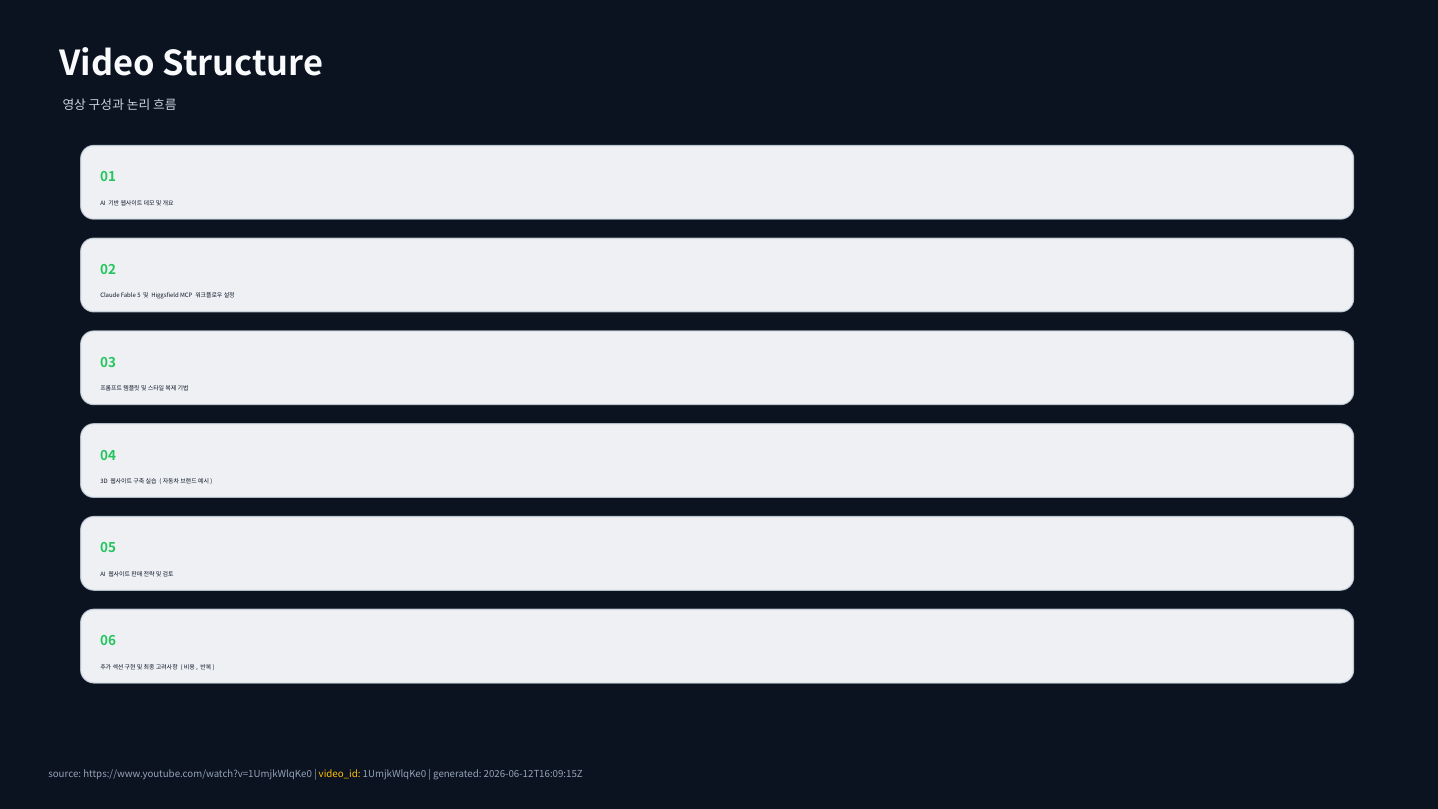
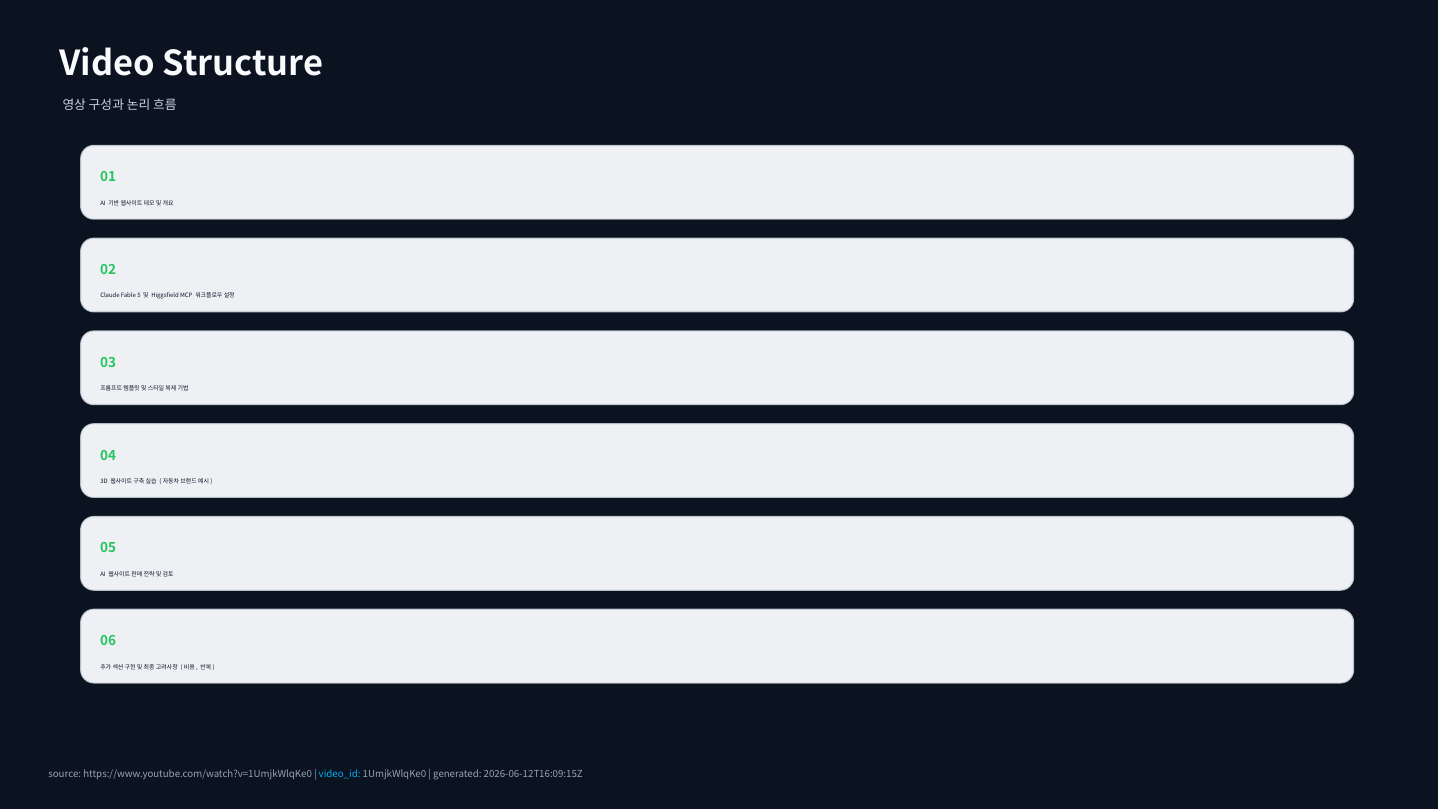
video_id colour: yellow -> light blue
